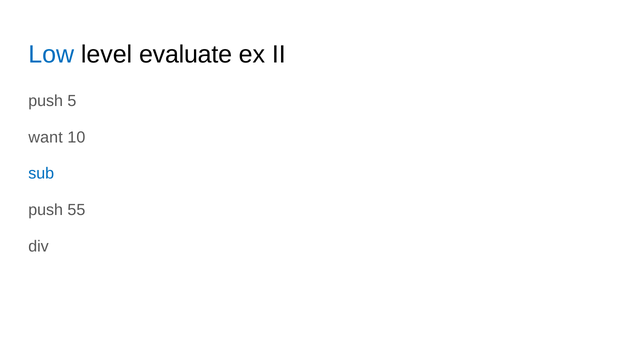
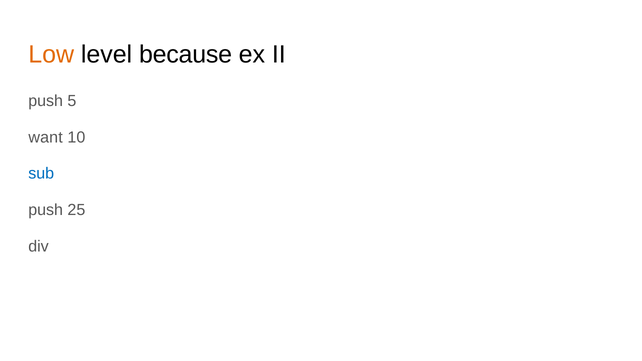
Low colour: blue -> orange
evaluate: evaluate -> because
55: 55 -> 25
